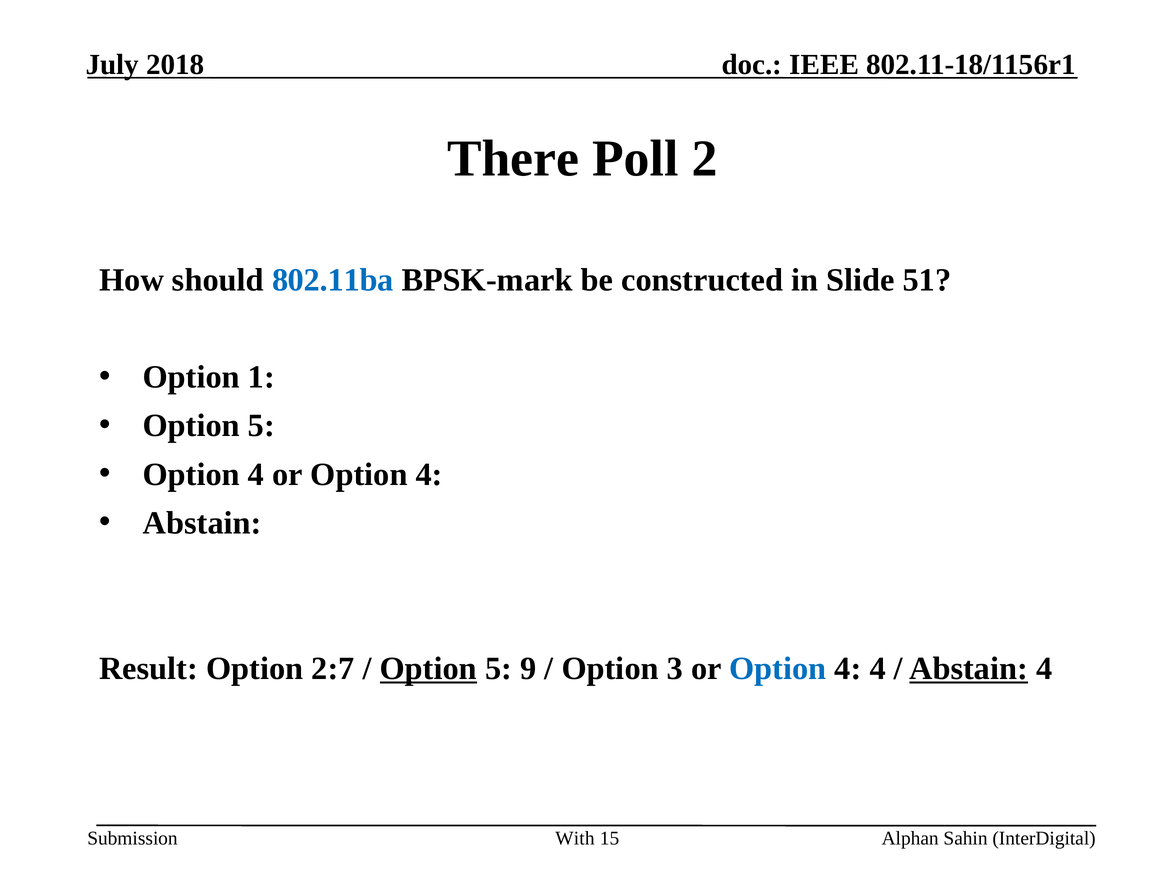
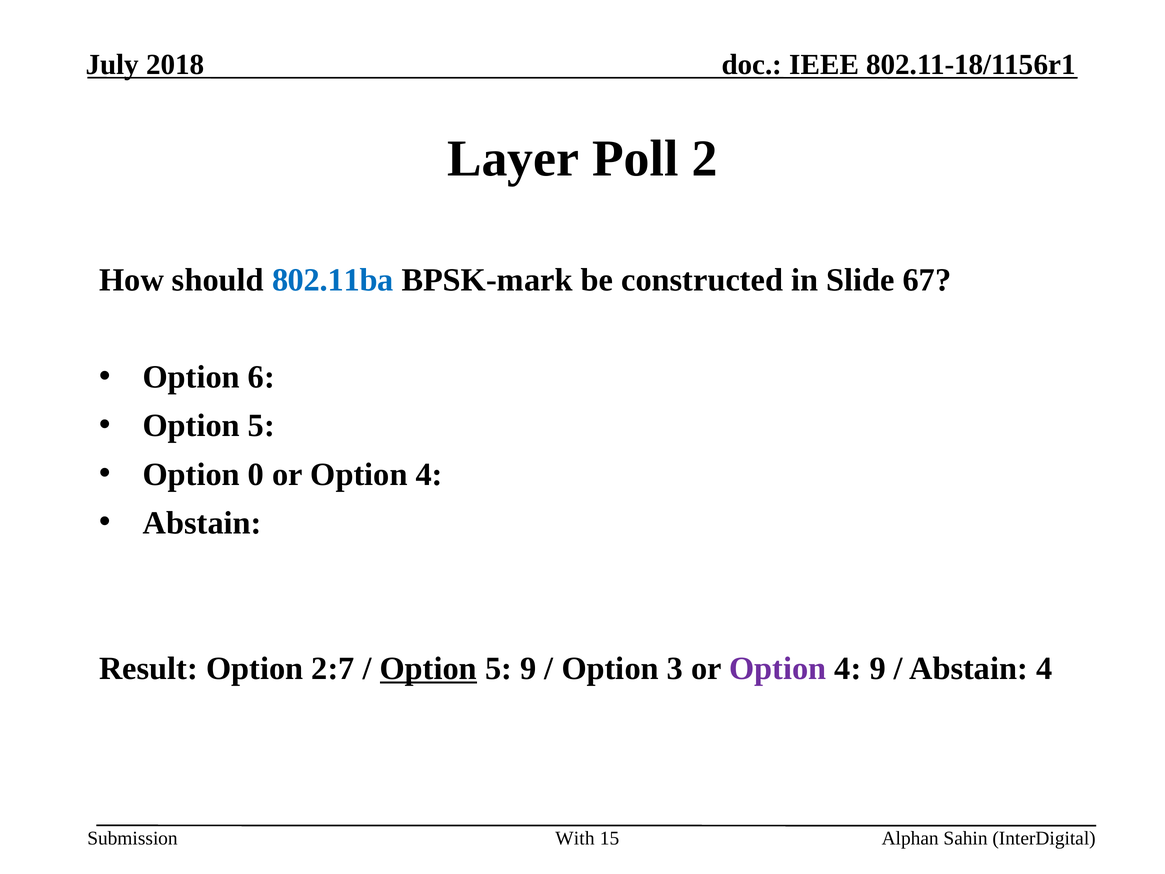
There: There -> Layer
51: 51 -> 67
1: 1 -> 6
4 at (256, 474): 4 -> 0
Option at (778, 669) colour: blue -> purple
4 4: 4 -> 9
Abstain at (969, 669) underline: present -> none
